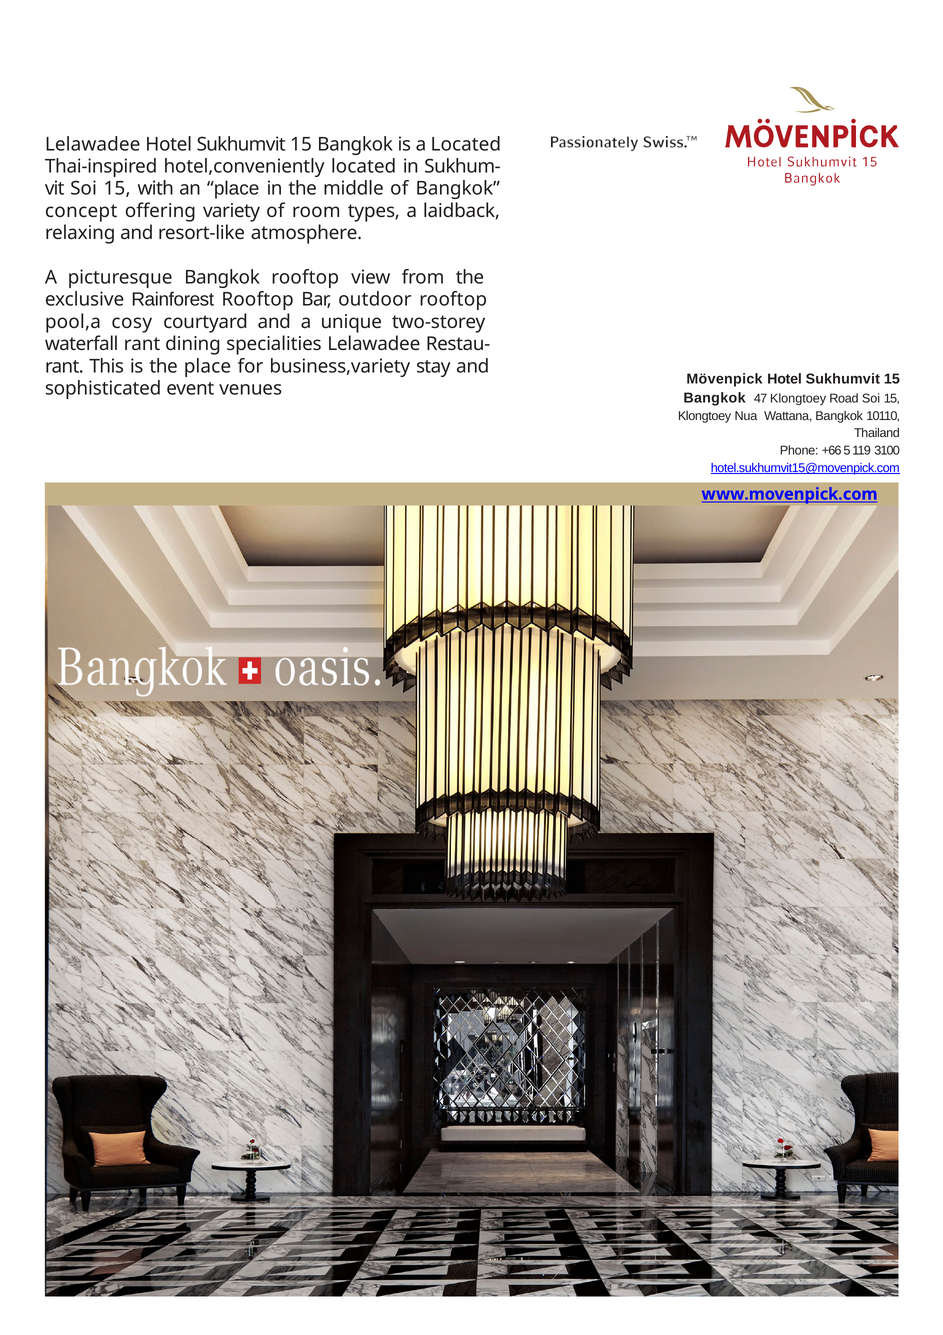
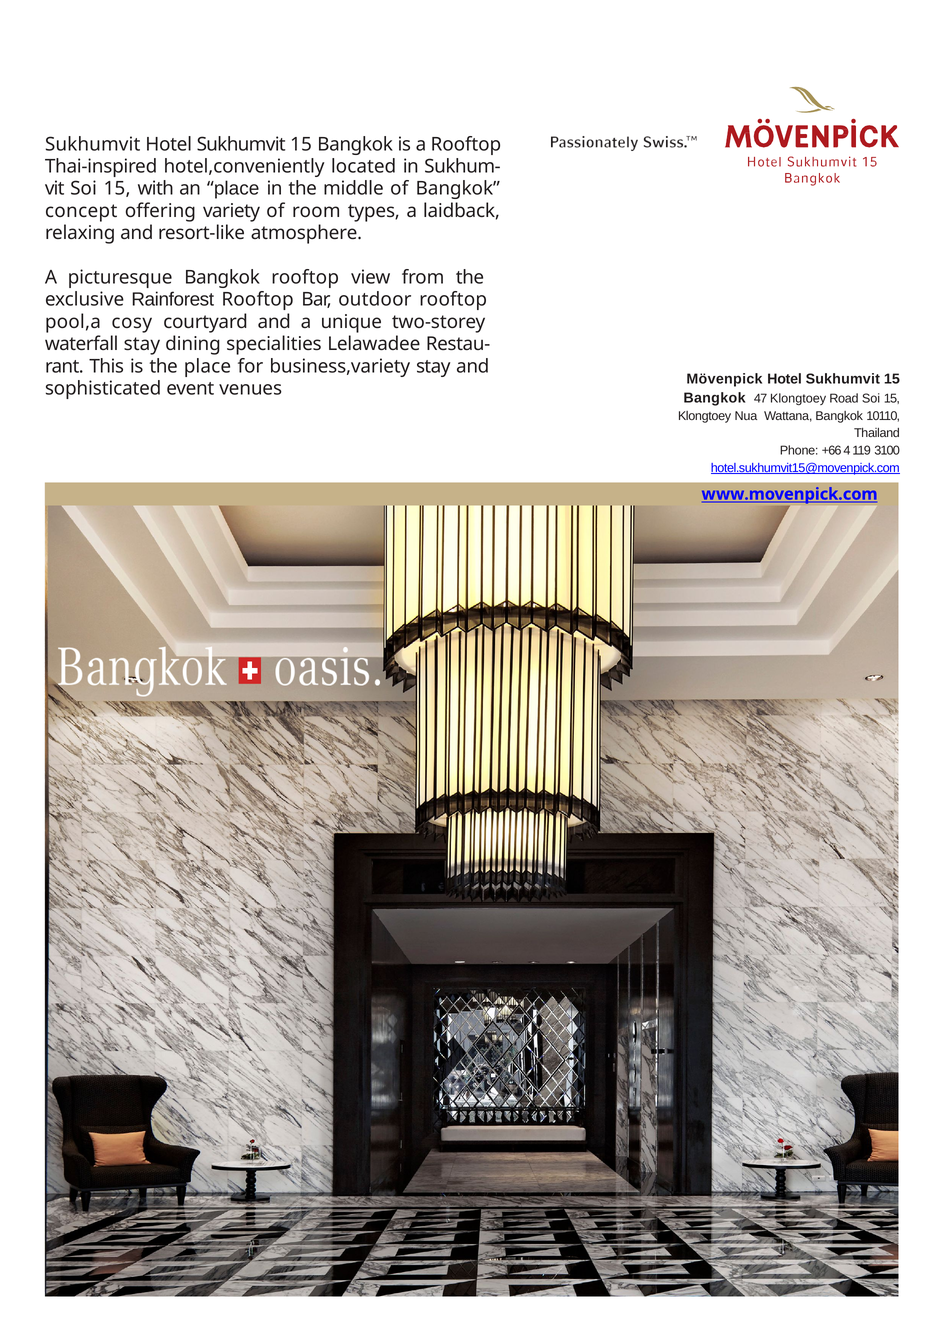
Lelawadee at (93, 144): Lelawadee -> Sukhumvit
a Located: Located -> Rooftop
waterfall rant: rant -> stay
5: 5 -> 4
